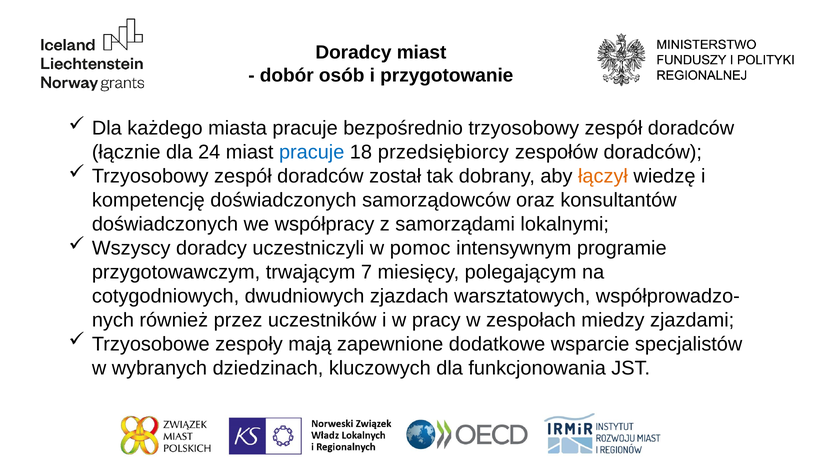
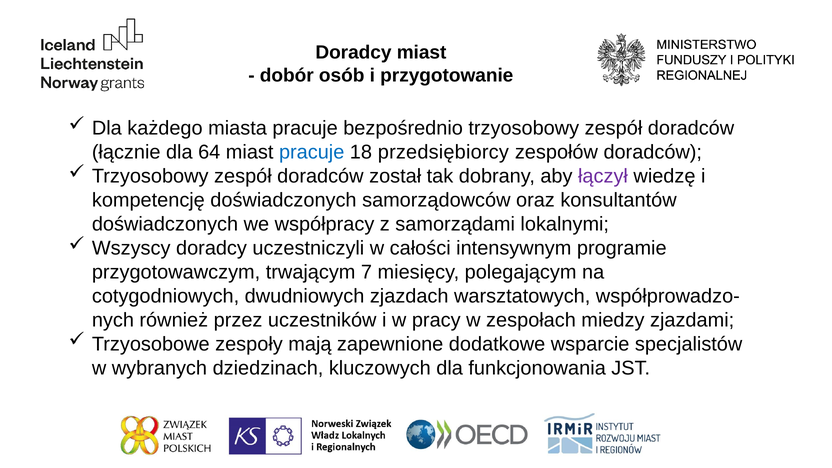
24: 24 -> 64
łączył colour: orange -> purple
pomoc: pomoc -> całości
